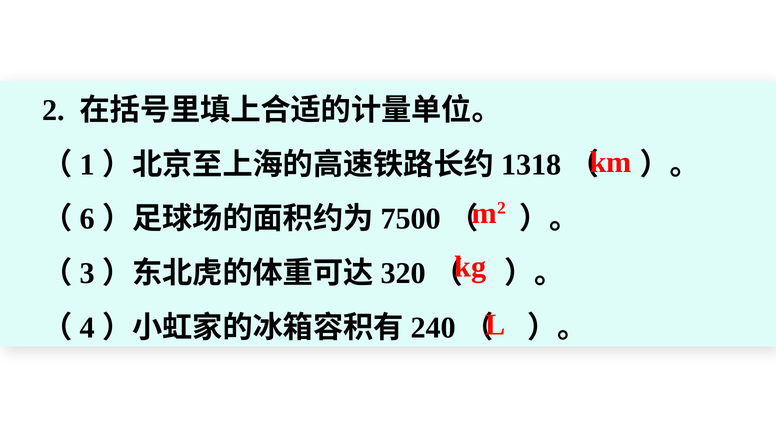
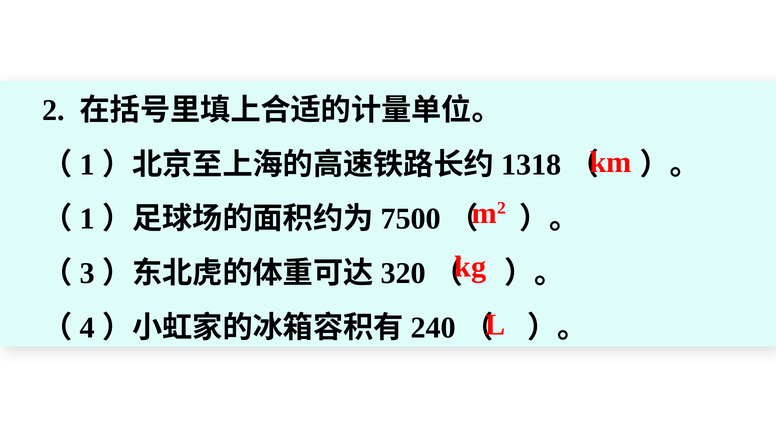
6 at (87, 219): 6 -> 1
